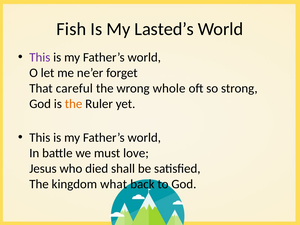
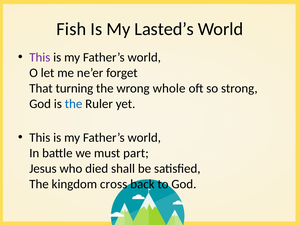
careful: careful -> turning
the at (74, 104) colour: orange -> blue
love: love -> part
what: what -> cross
